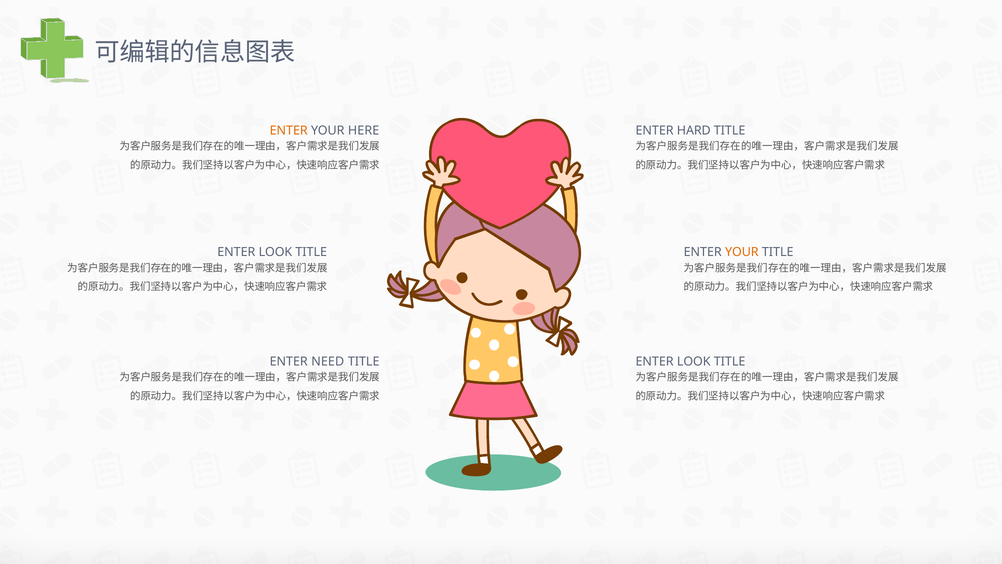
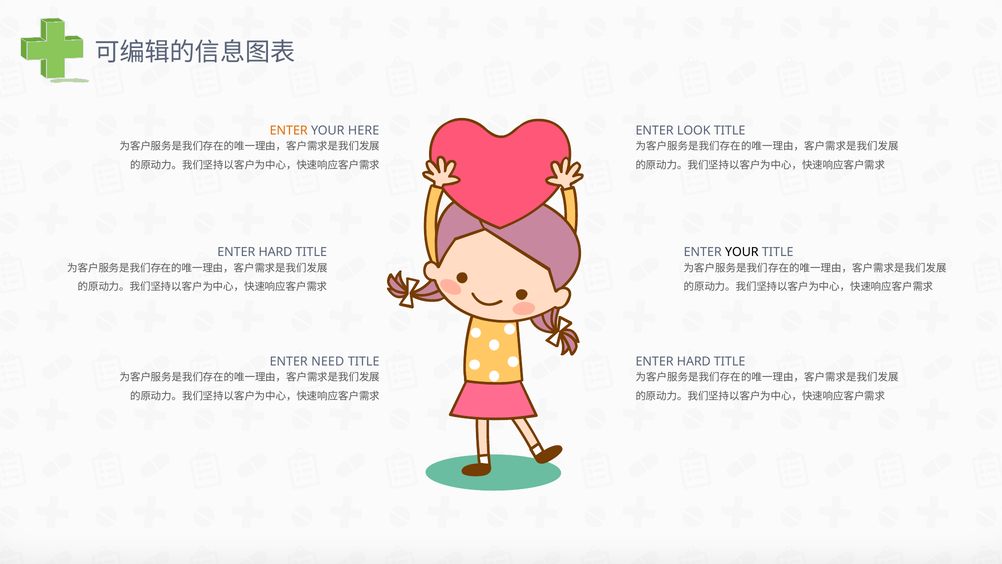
HARD: HARD -> LOOK
LOOK at (275, 252): LOOK -> HARD
YOUR at (742, 252) colour: orange -> black
LOOK at (694, 361): LOOK -> HARD
